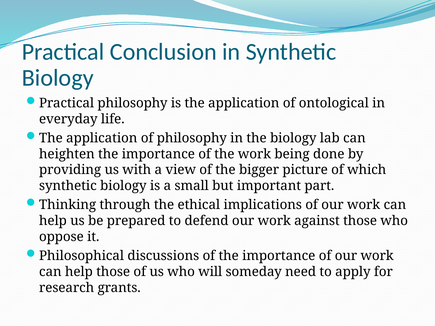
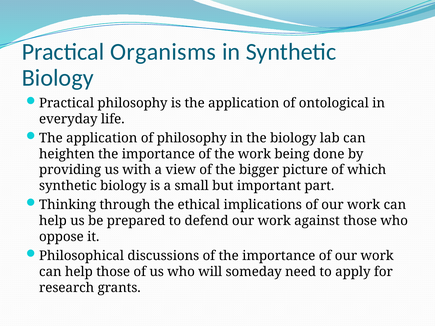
Conclusion: Conclusion -> Organisms
